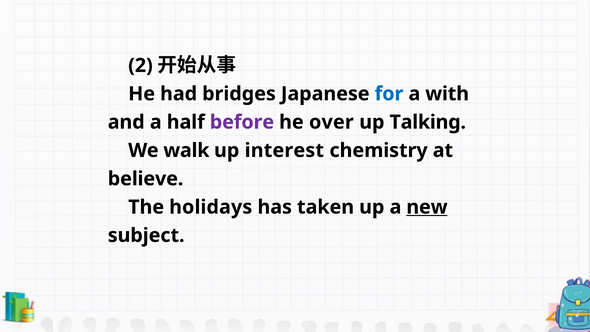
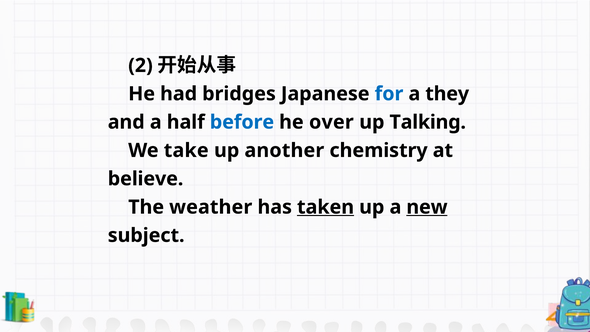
with: with -> they
before colour: purple -> blue
walk: walk -> take
interest: interest -> another
holidays: holidays -> weather
taken underline: none -> present
